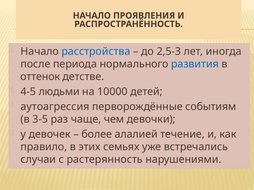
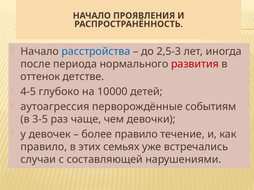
развития colour: blue -> red
людьми: людьми -> глубоко
более алалией: алалией -> правило
растерянность: растерянность -> составляющей
